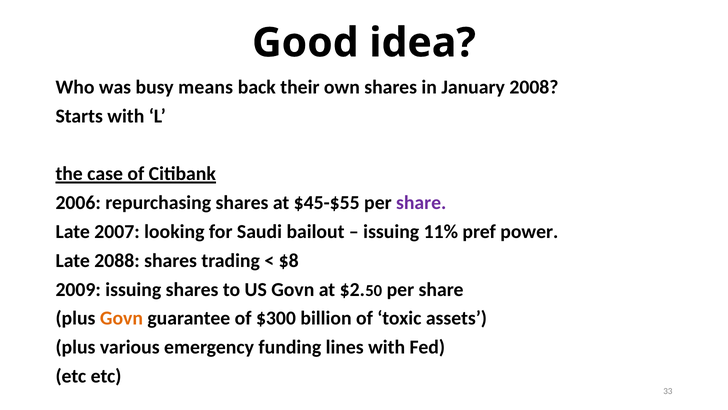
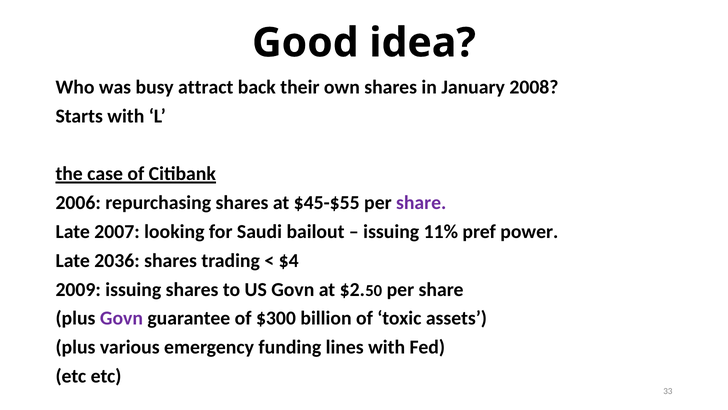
means: means -> attract
2088: 2088 -> 2036
$8: $8 -> $4
Govn at (121, 318) colour: orange -> purple
